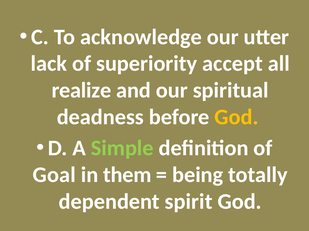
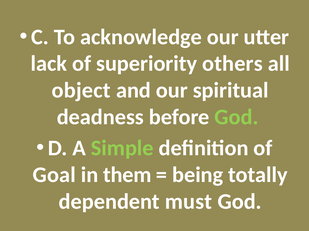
accept: accept -> others
realize: realize -> object
God at (236, 117) colour: yellow -> light green
spirit: spirit -> must
